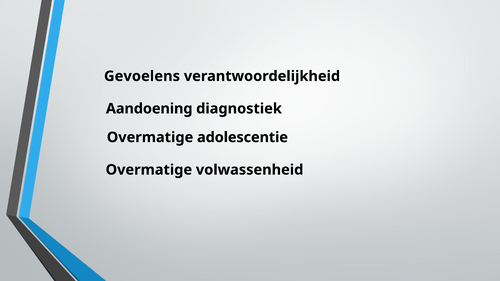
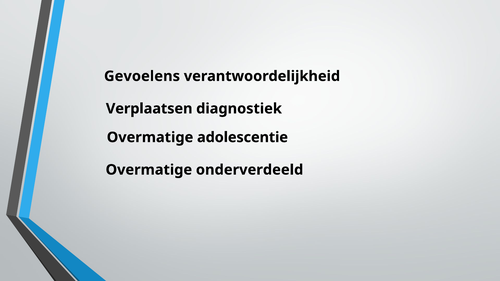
Aandoening: Aandoening -> Verplaatsen
volwassenheid: volwassenheid -> onderverdeeld
